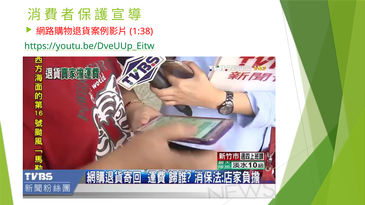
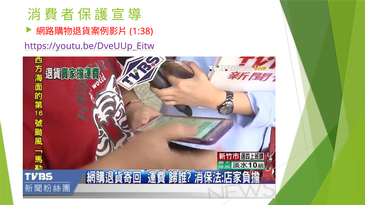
https://youtu.be/DveUUp_Eitw colour: green -> purple
